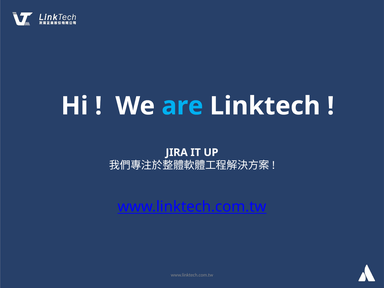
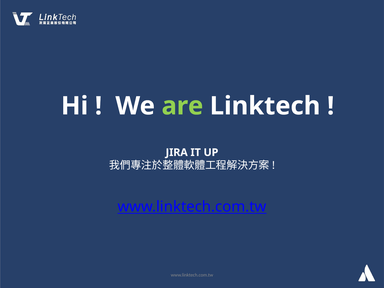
are colour: light blue -> light green
